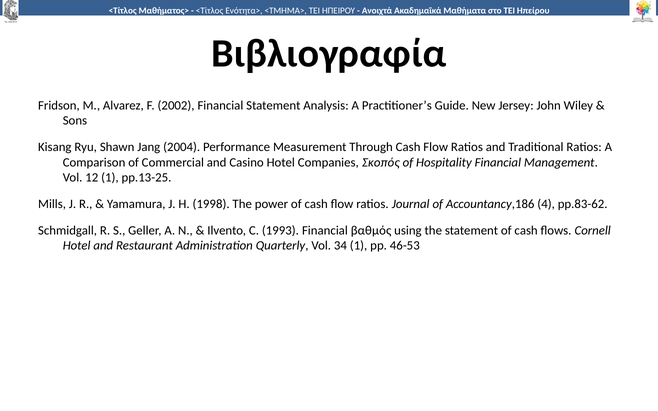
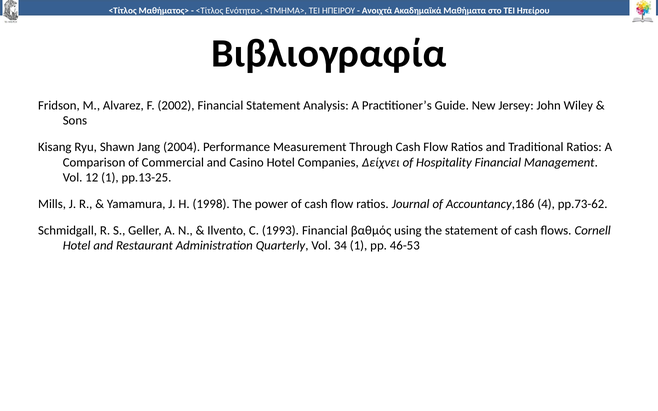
Σκοπός: Σκοπός -> Δείχνει
pp.83-62: pp.83-62 -> pp.73-62
